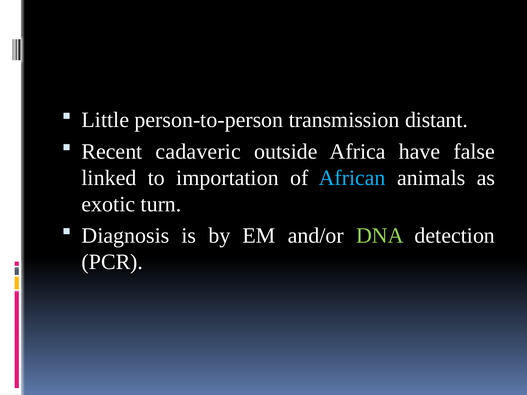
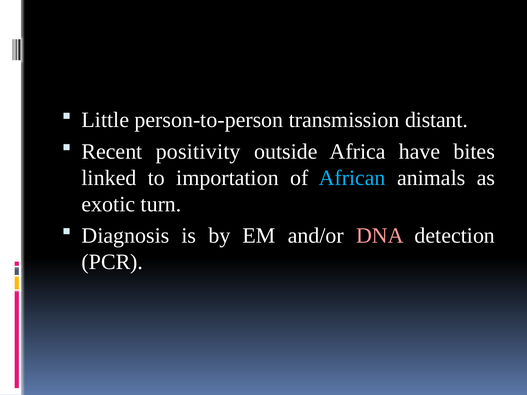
cadaveric: cadaveric -> positivity
false: false -> bites
DNA colour: light green -> pink
